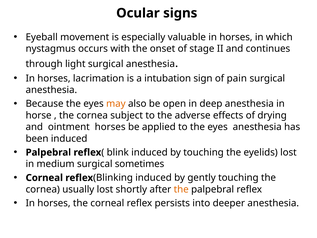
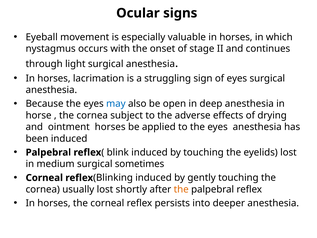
intubation: intubation -> struggling
of pain: pain -> eyes
may colour: orange -> blue
